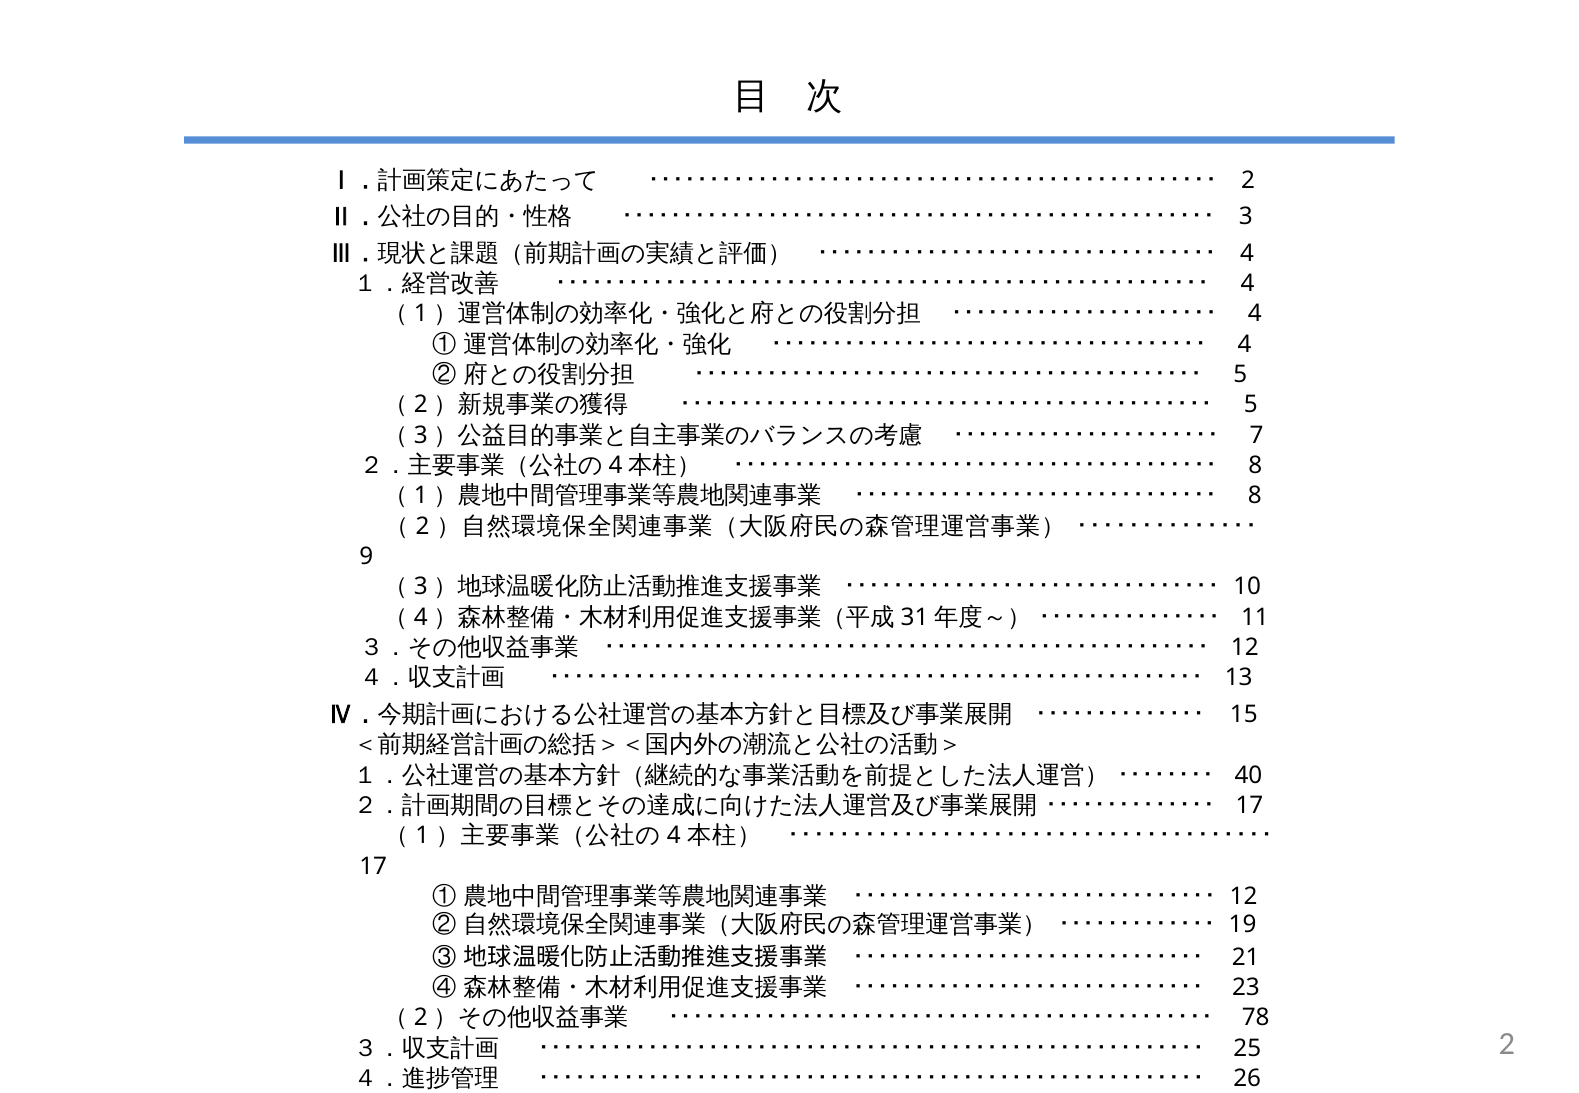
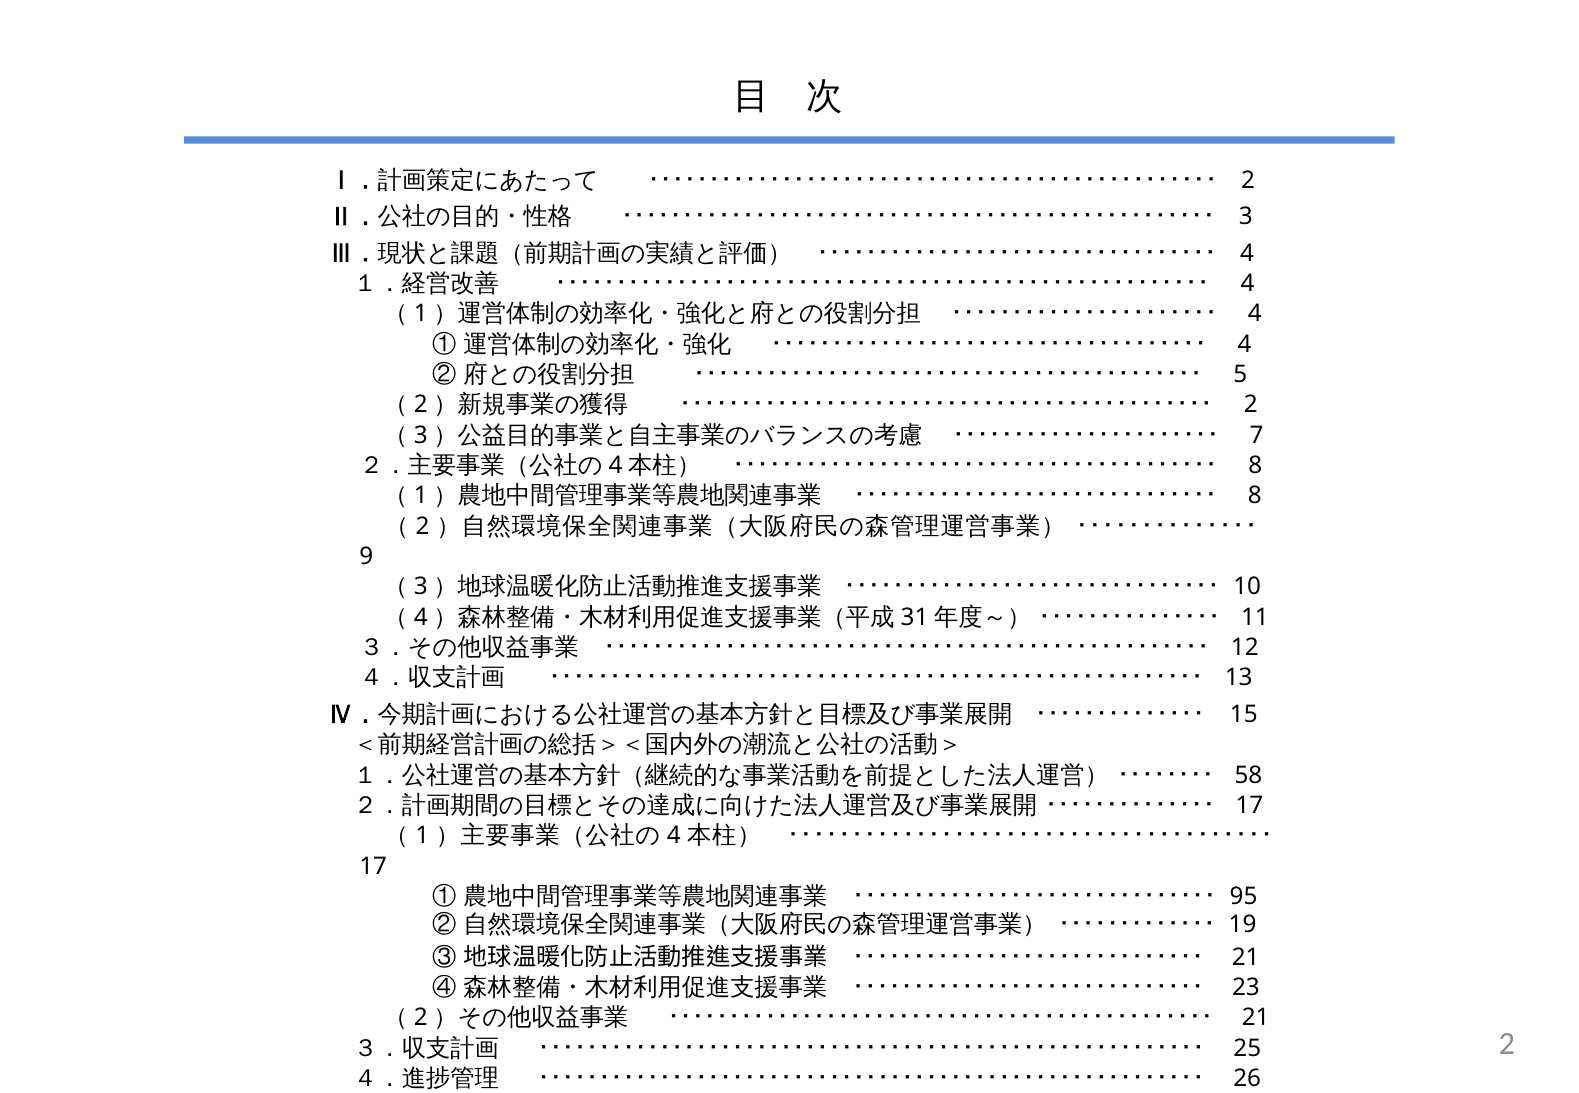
5 at (1251, 405): 5 -> 2
40: 40 -> 58
12 at (1244, 897): 12 -> 95
78 at (1256, 1018): 78 -> 21
